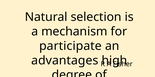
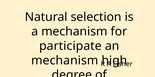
advantages at (65, 61): advantages -> mechanism
